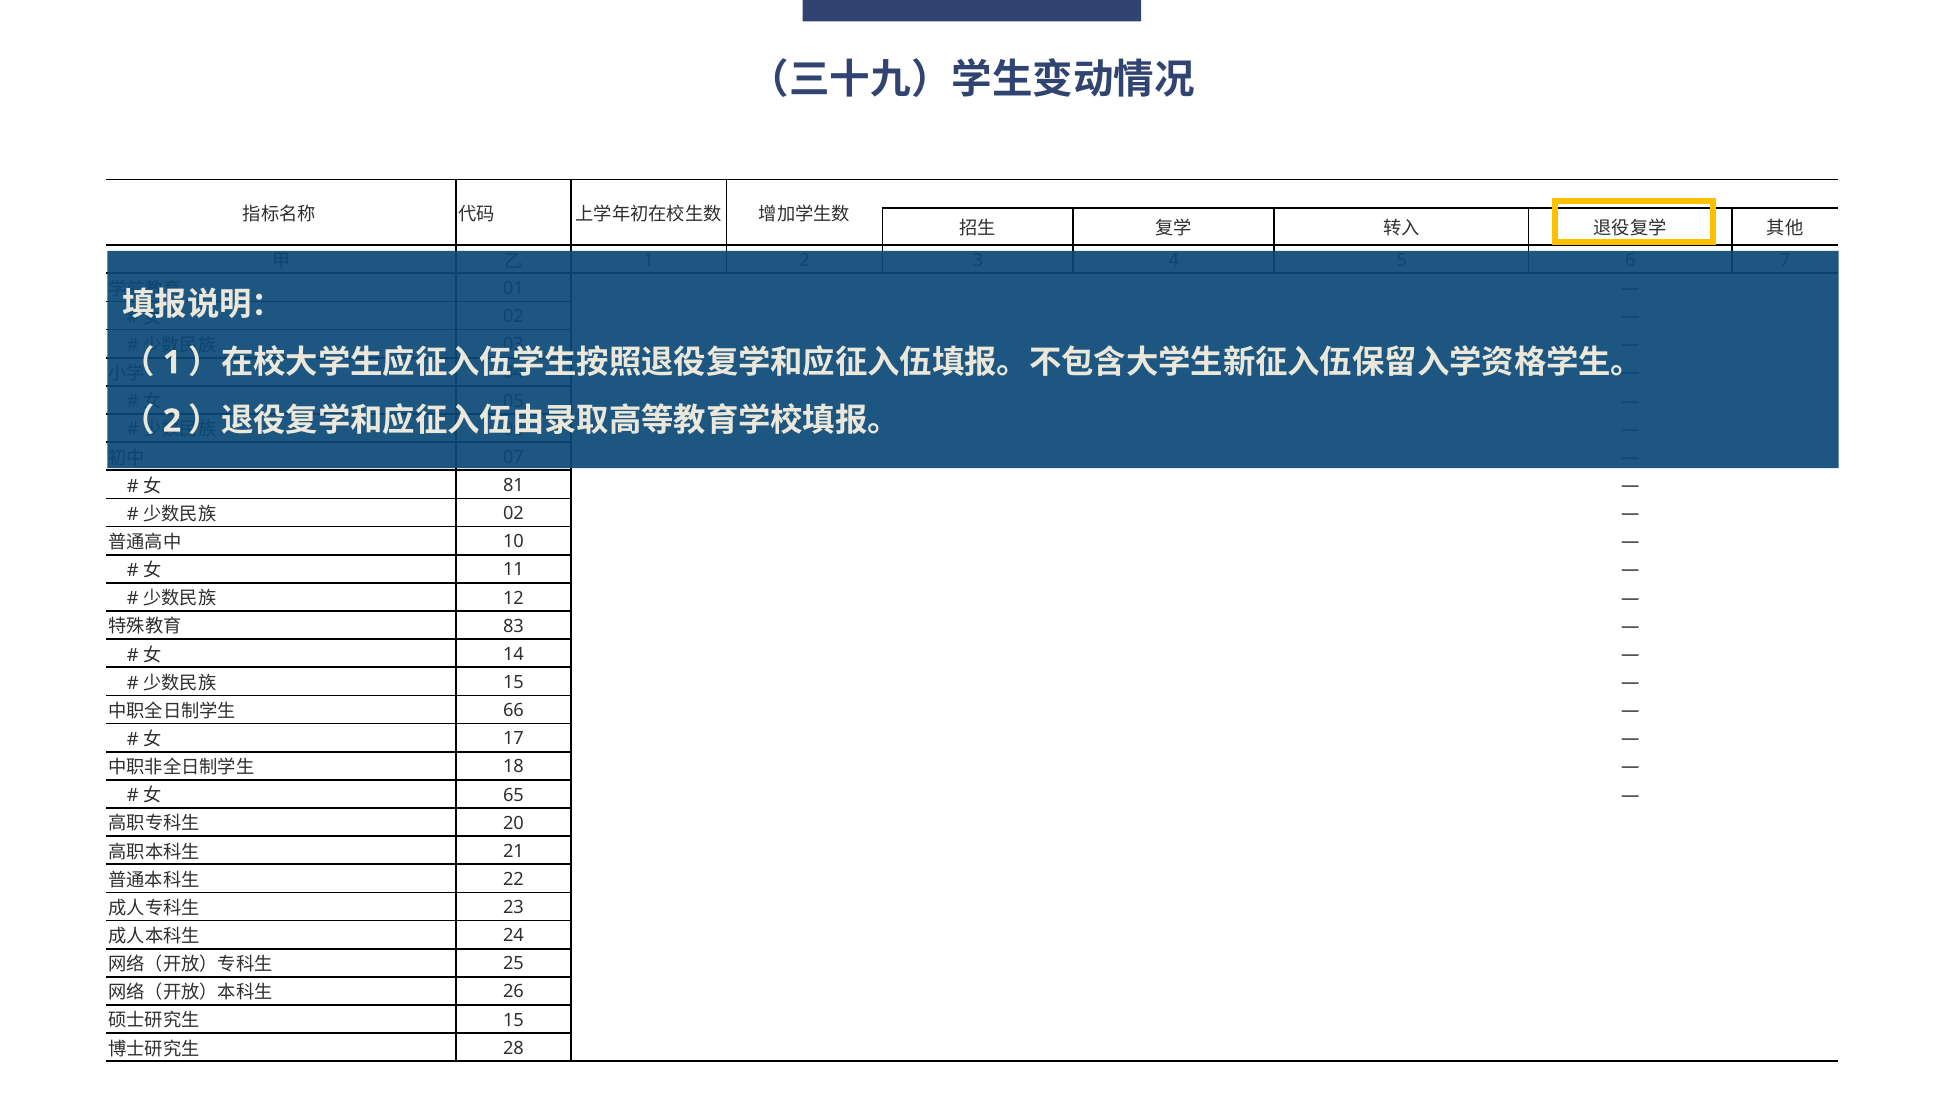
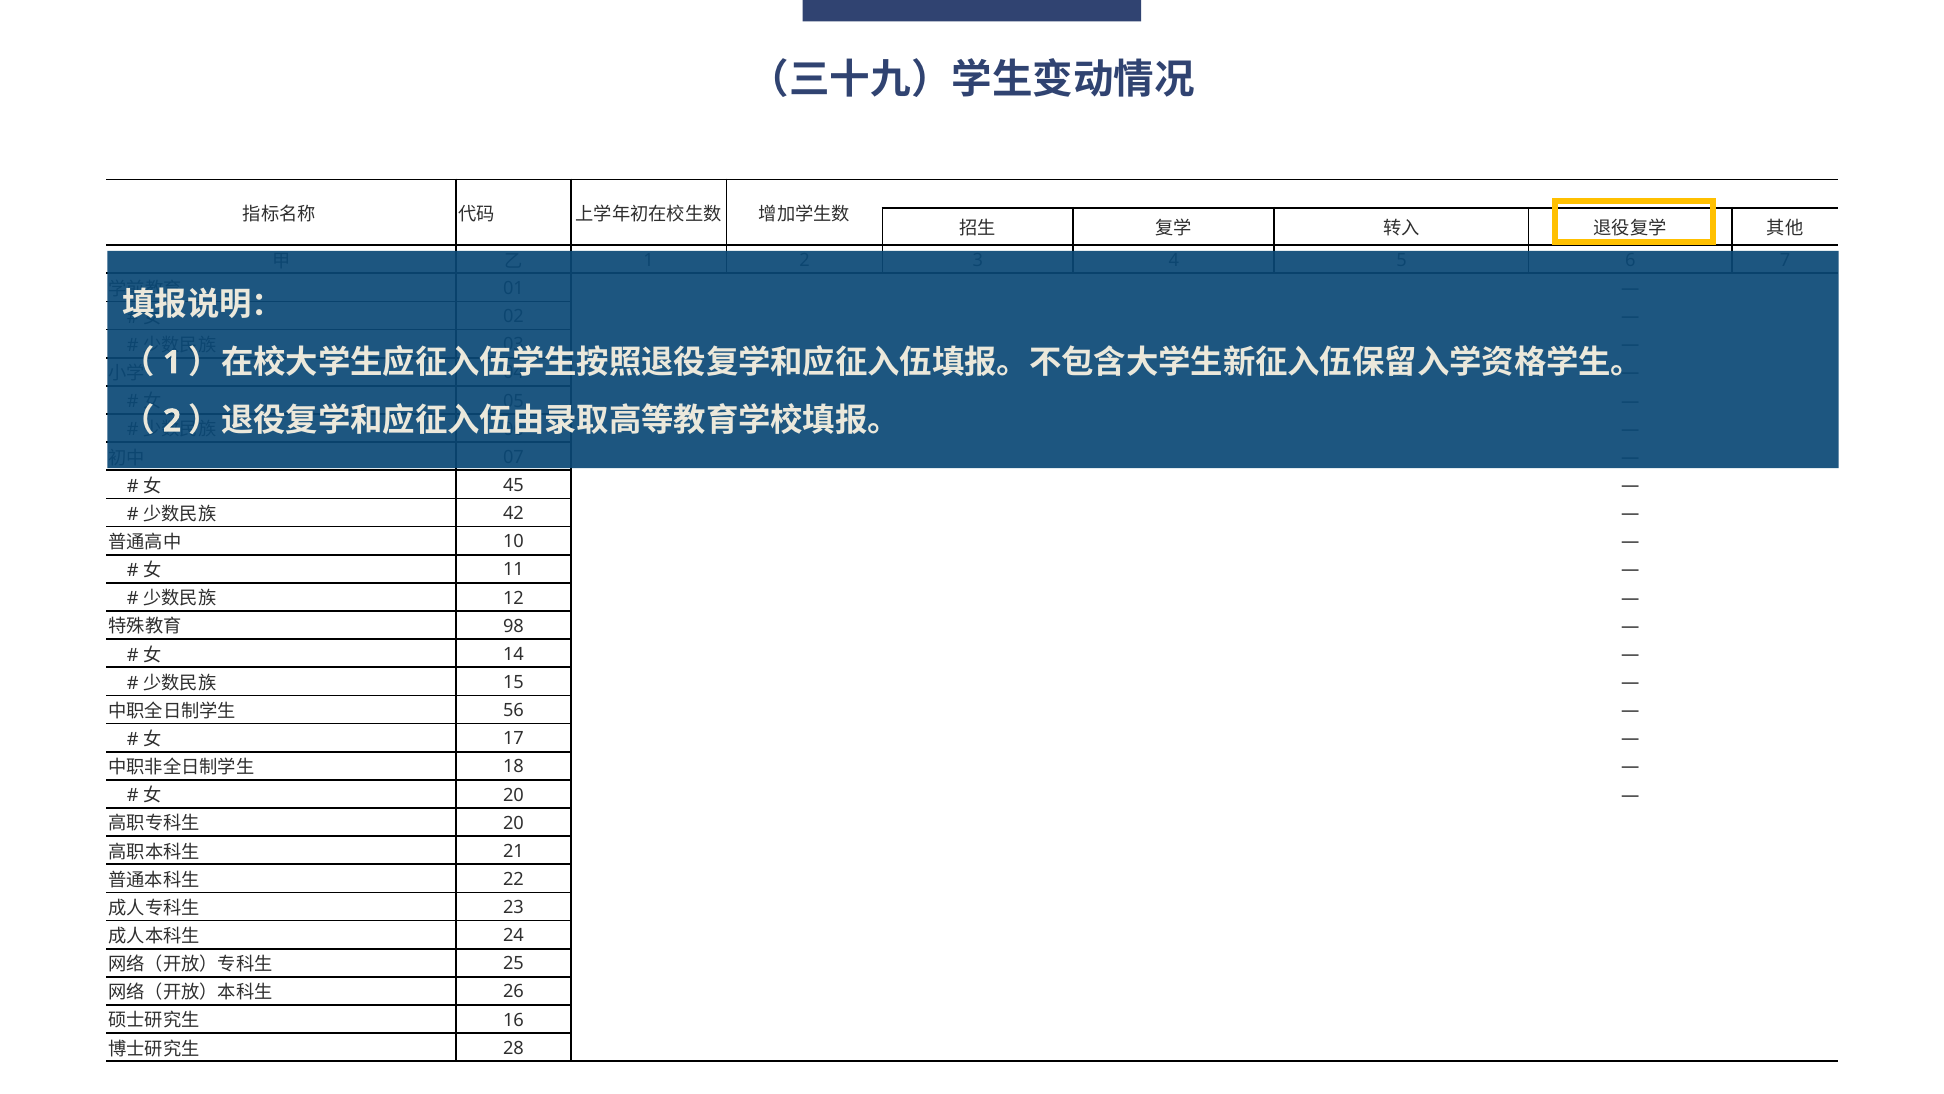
81: 81 -> 45
02 at (514, 513): 02 -> 42
83: 83 -> 98
66: 66 -> 56
65 at (514, 795): 65 -> 20
15 at (514, 1020): 15 -> 16
